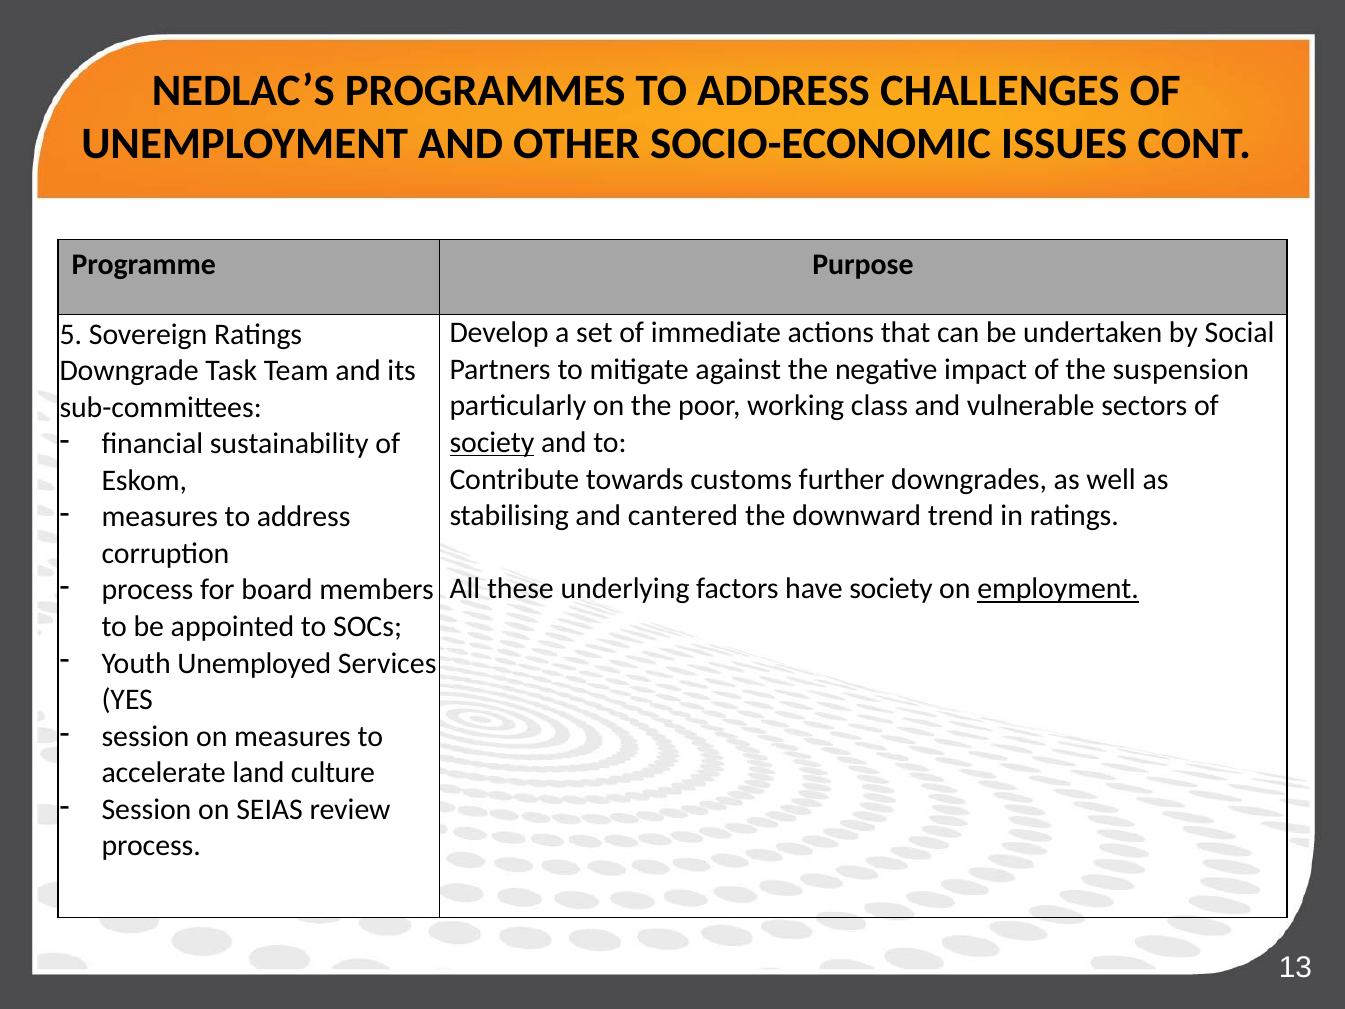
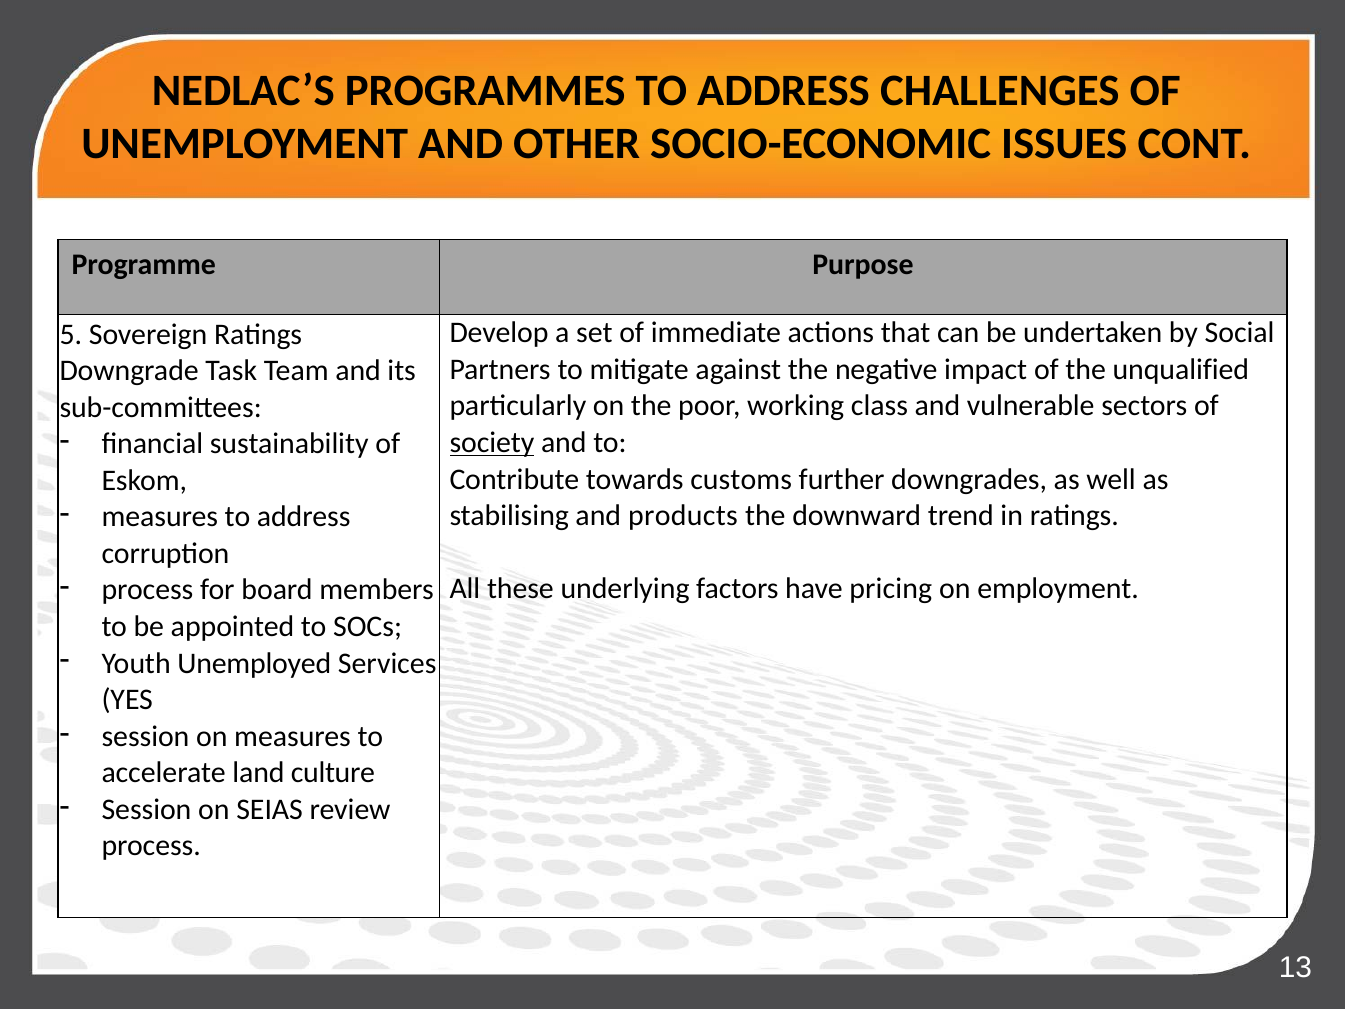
suspension: suspension -> unqualified
cantered: cantered -> products
have society: society -> pricing
employment underline: present -> none
